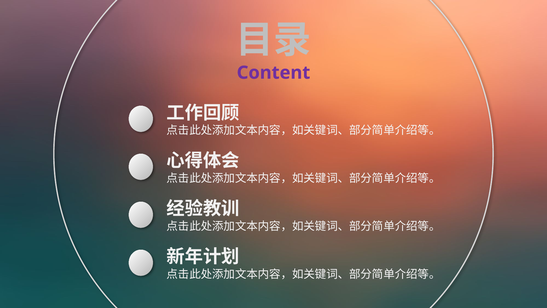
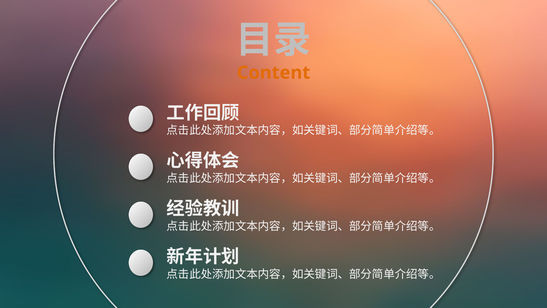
Content colour: purple -> orange
